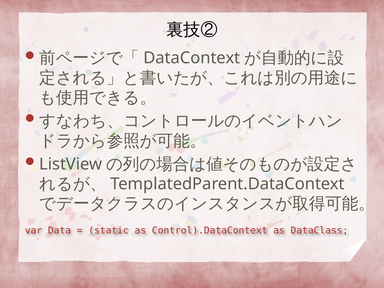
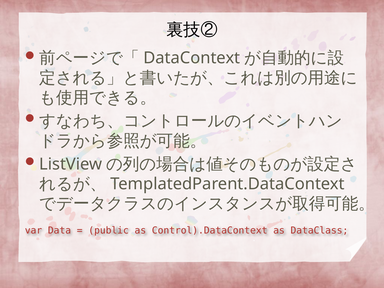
static: static -> public
